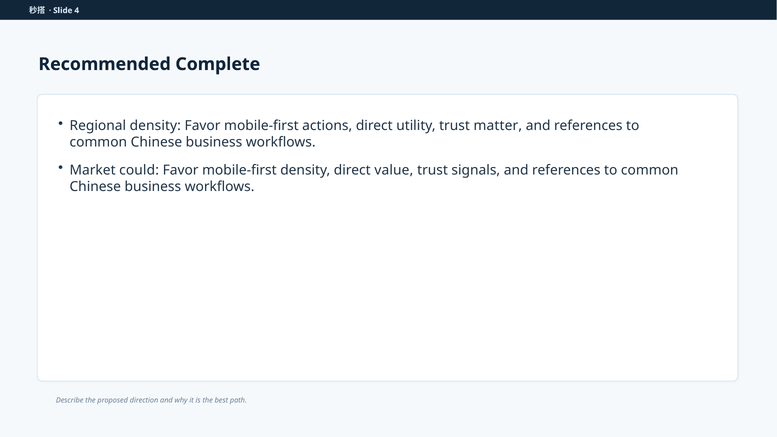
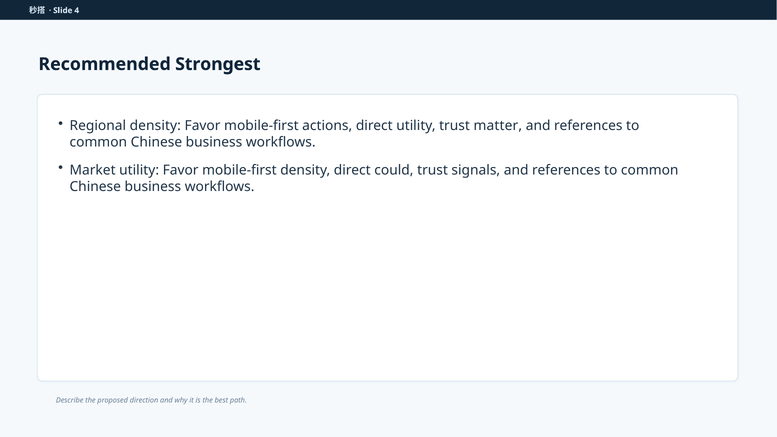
Complete: Complete -> Strongest
Market could: could -> utility
value: value -> could
